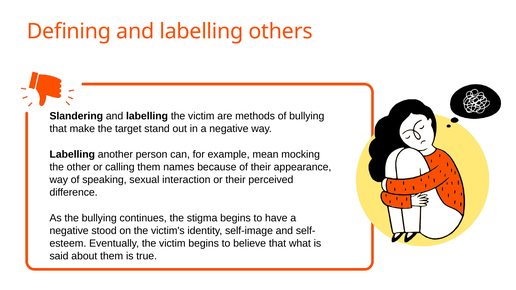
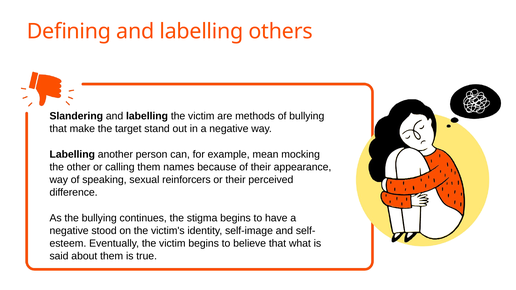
interaction: interaction -> reinforcers
